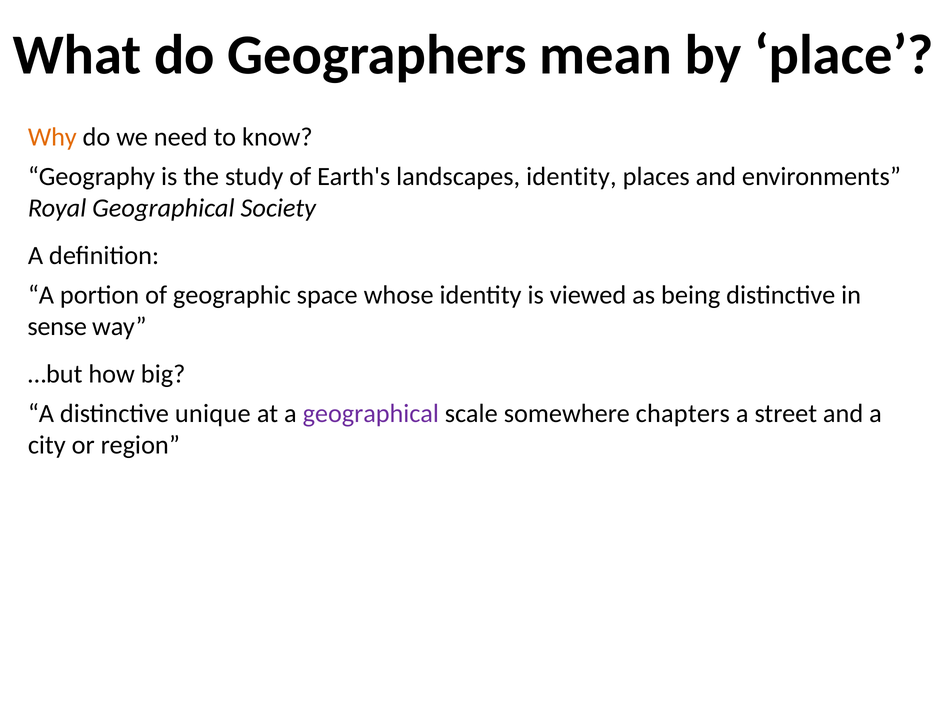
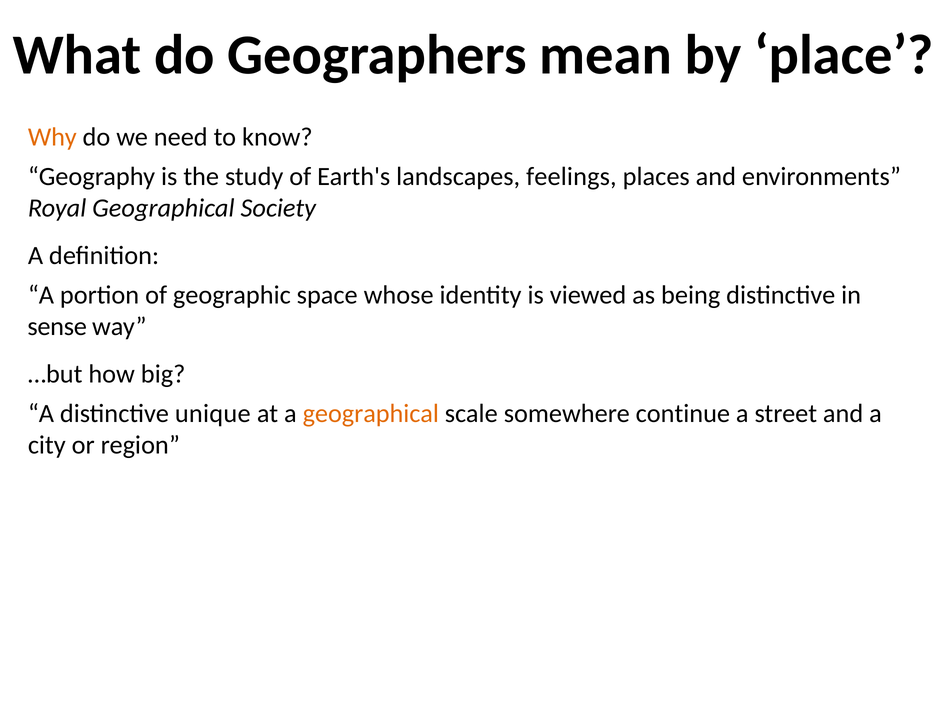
landscapes identity: identity -> feelings
geographical at (371, 414) colour: purple -> orange
chapters: chapters -> continue
